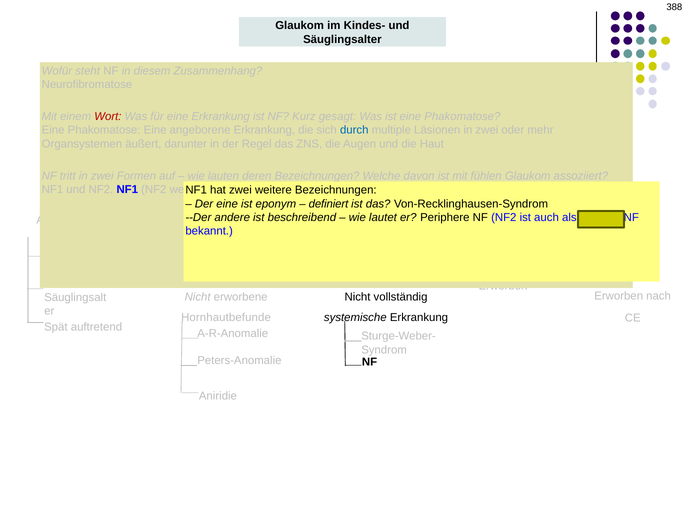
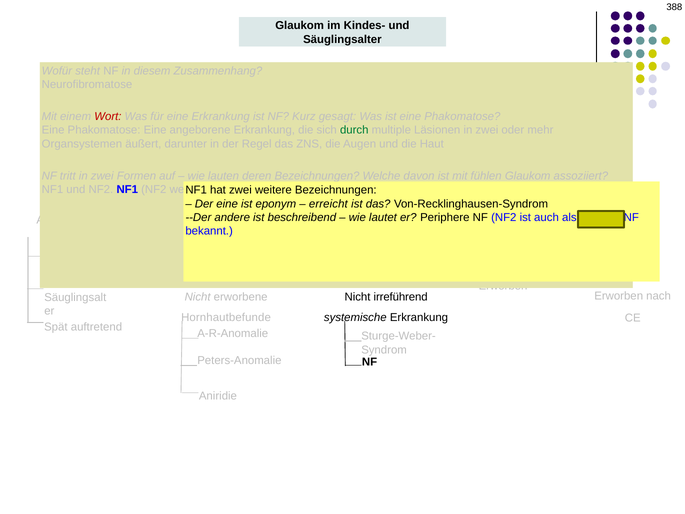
durch colour: blue -> green
definiert: definiert -> erreicht
vollständig: vollständig -> irreführend
